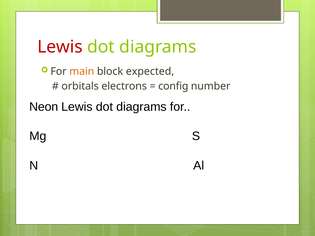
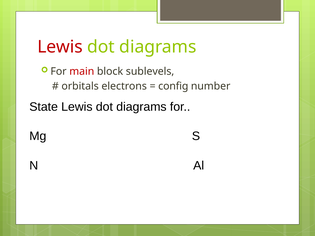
main colour: orange -> red
expected: expected -> sublevels
Neon: Neon -> State
